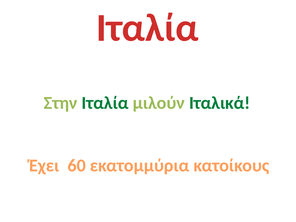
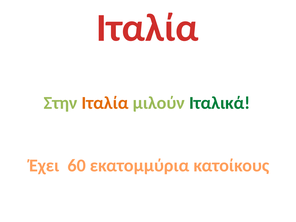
Ιταλία at (105, 103) colour: green -> orange
